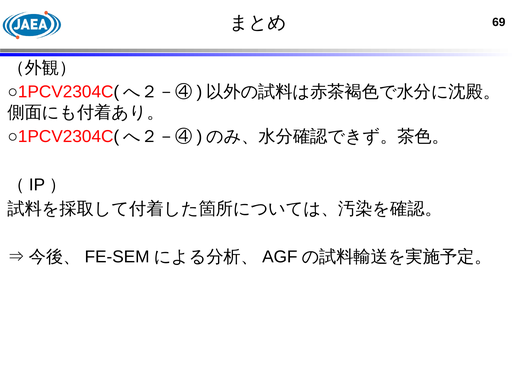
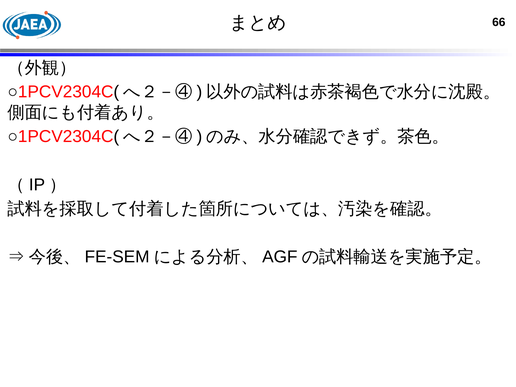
69: 69 -> 66
